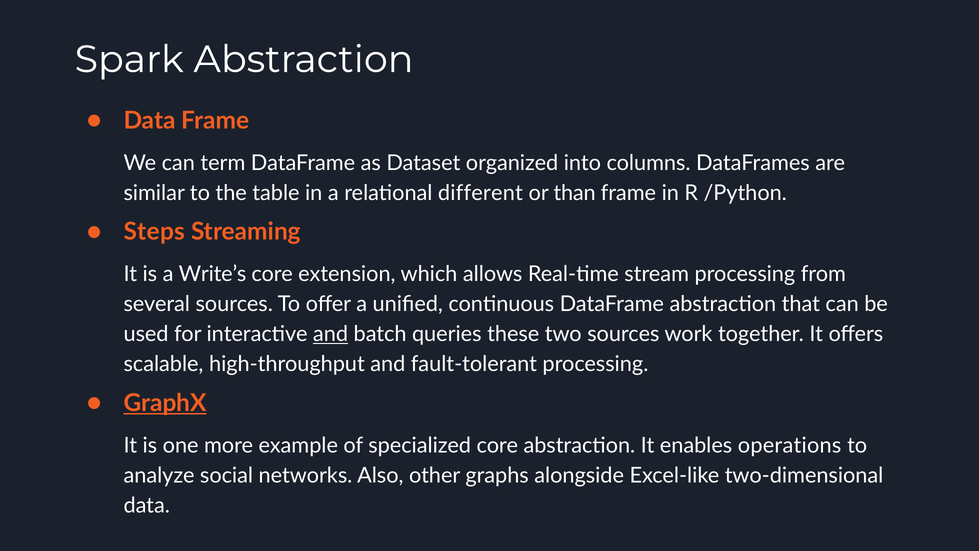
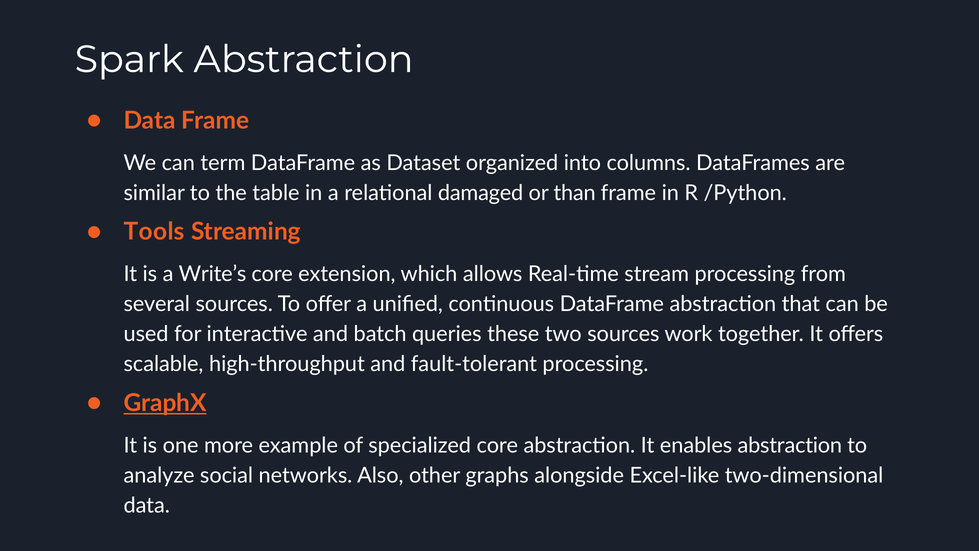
different: different -> damaged
Steps: Steps -> Tools
and at (331, 334) underline: present -> none
enables operations: operations -> abstraction
